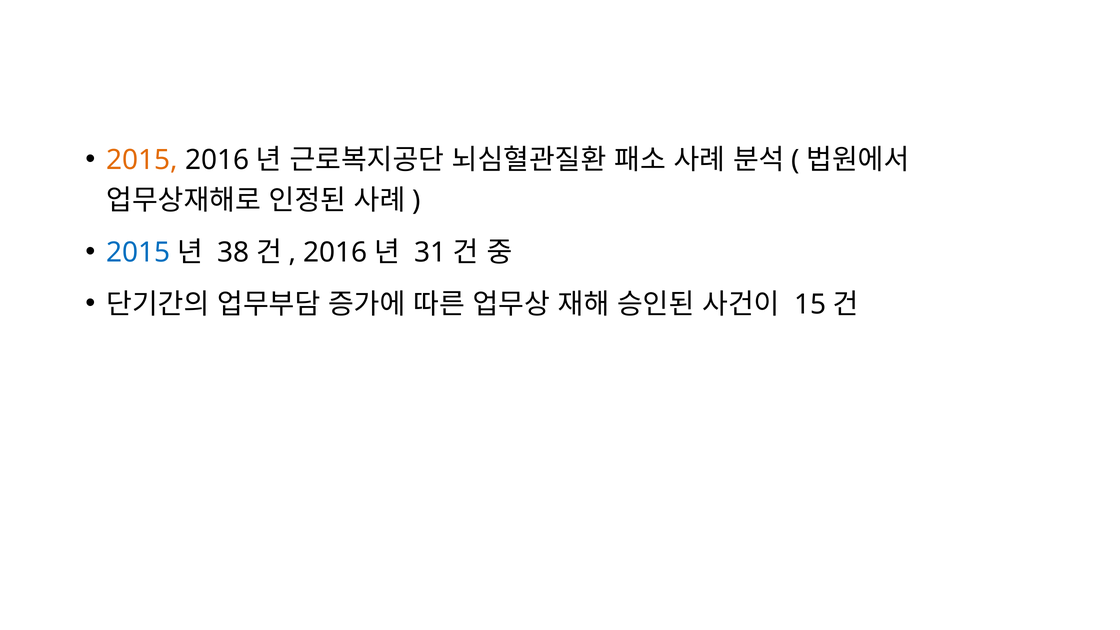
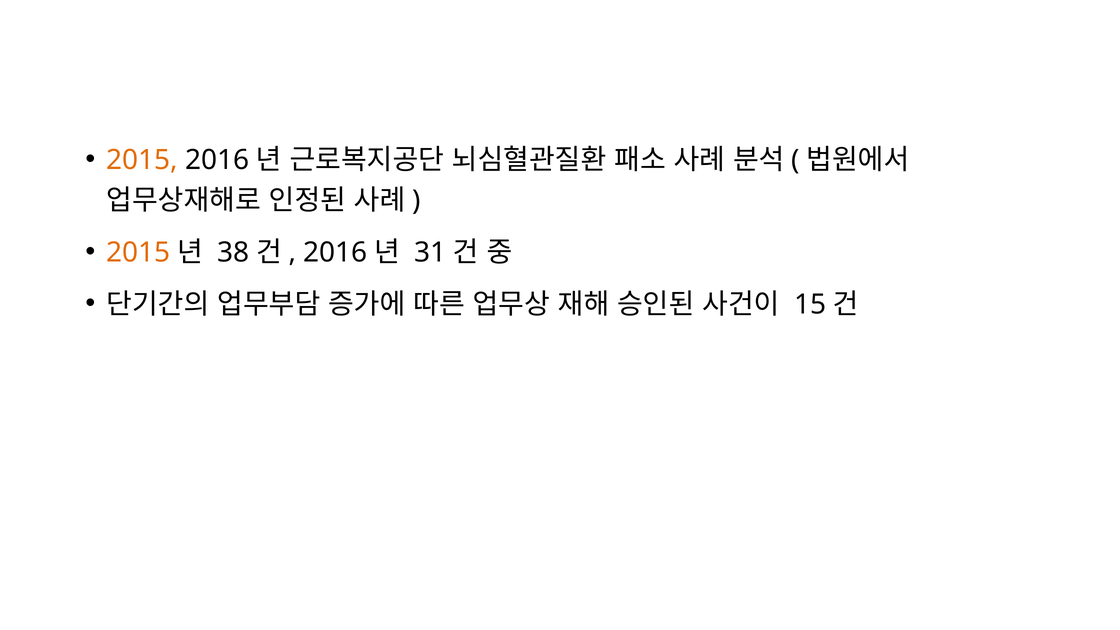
2015 at (138, 252) colour: blue -> orange
